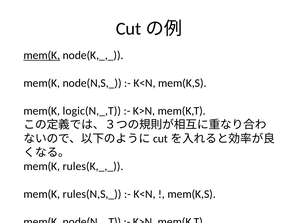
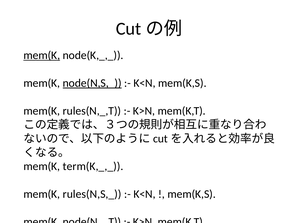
node(N,S,_ underline: none -> present
logic(N,_,T: logic(N,_,T -> rules(N,_,T
rules(K,_,_: rules(K,_,_ -> term(K,_,_
